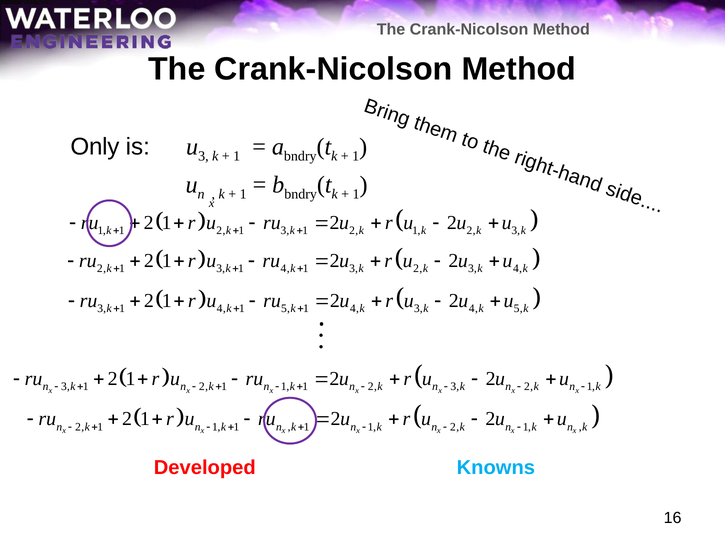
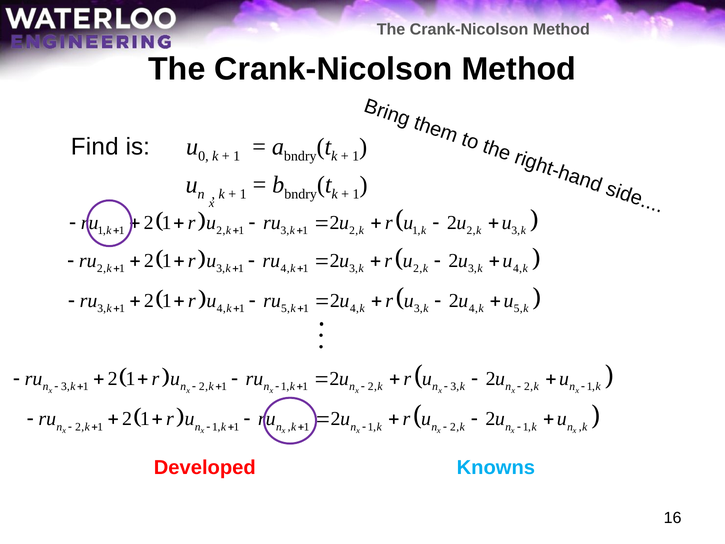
Only: Only -> Find
3 at (203, 156): 3 -> 0
